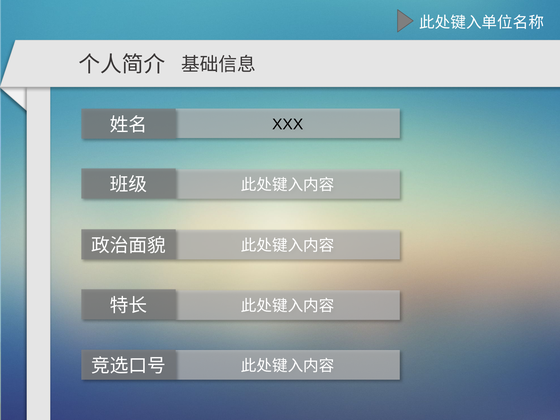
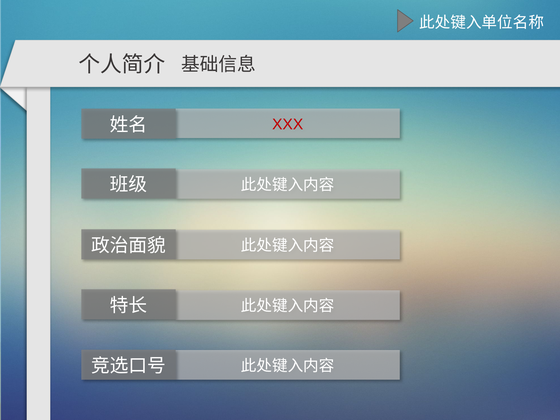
XXX colour: black -> red
